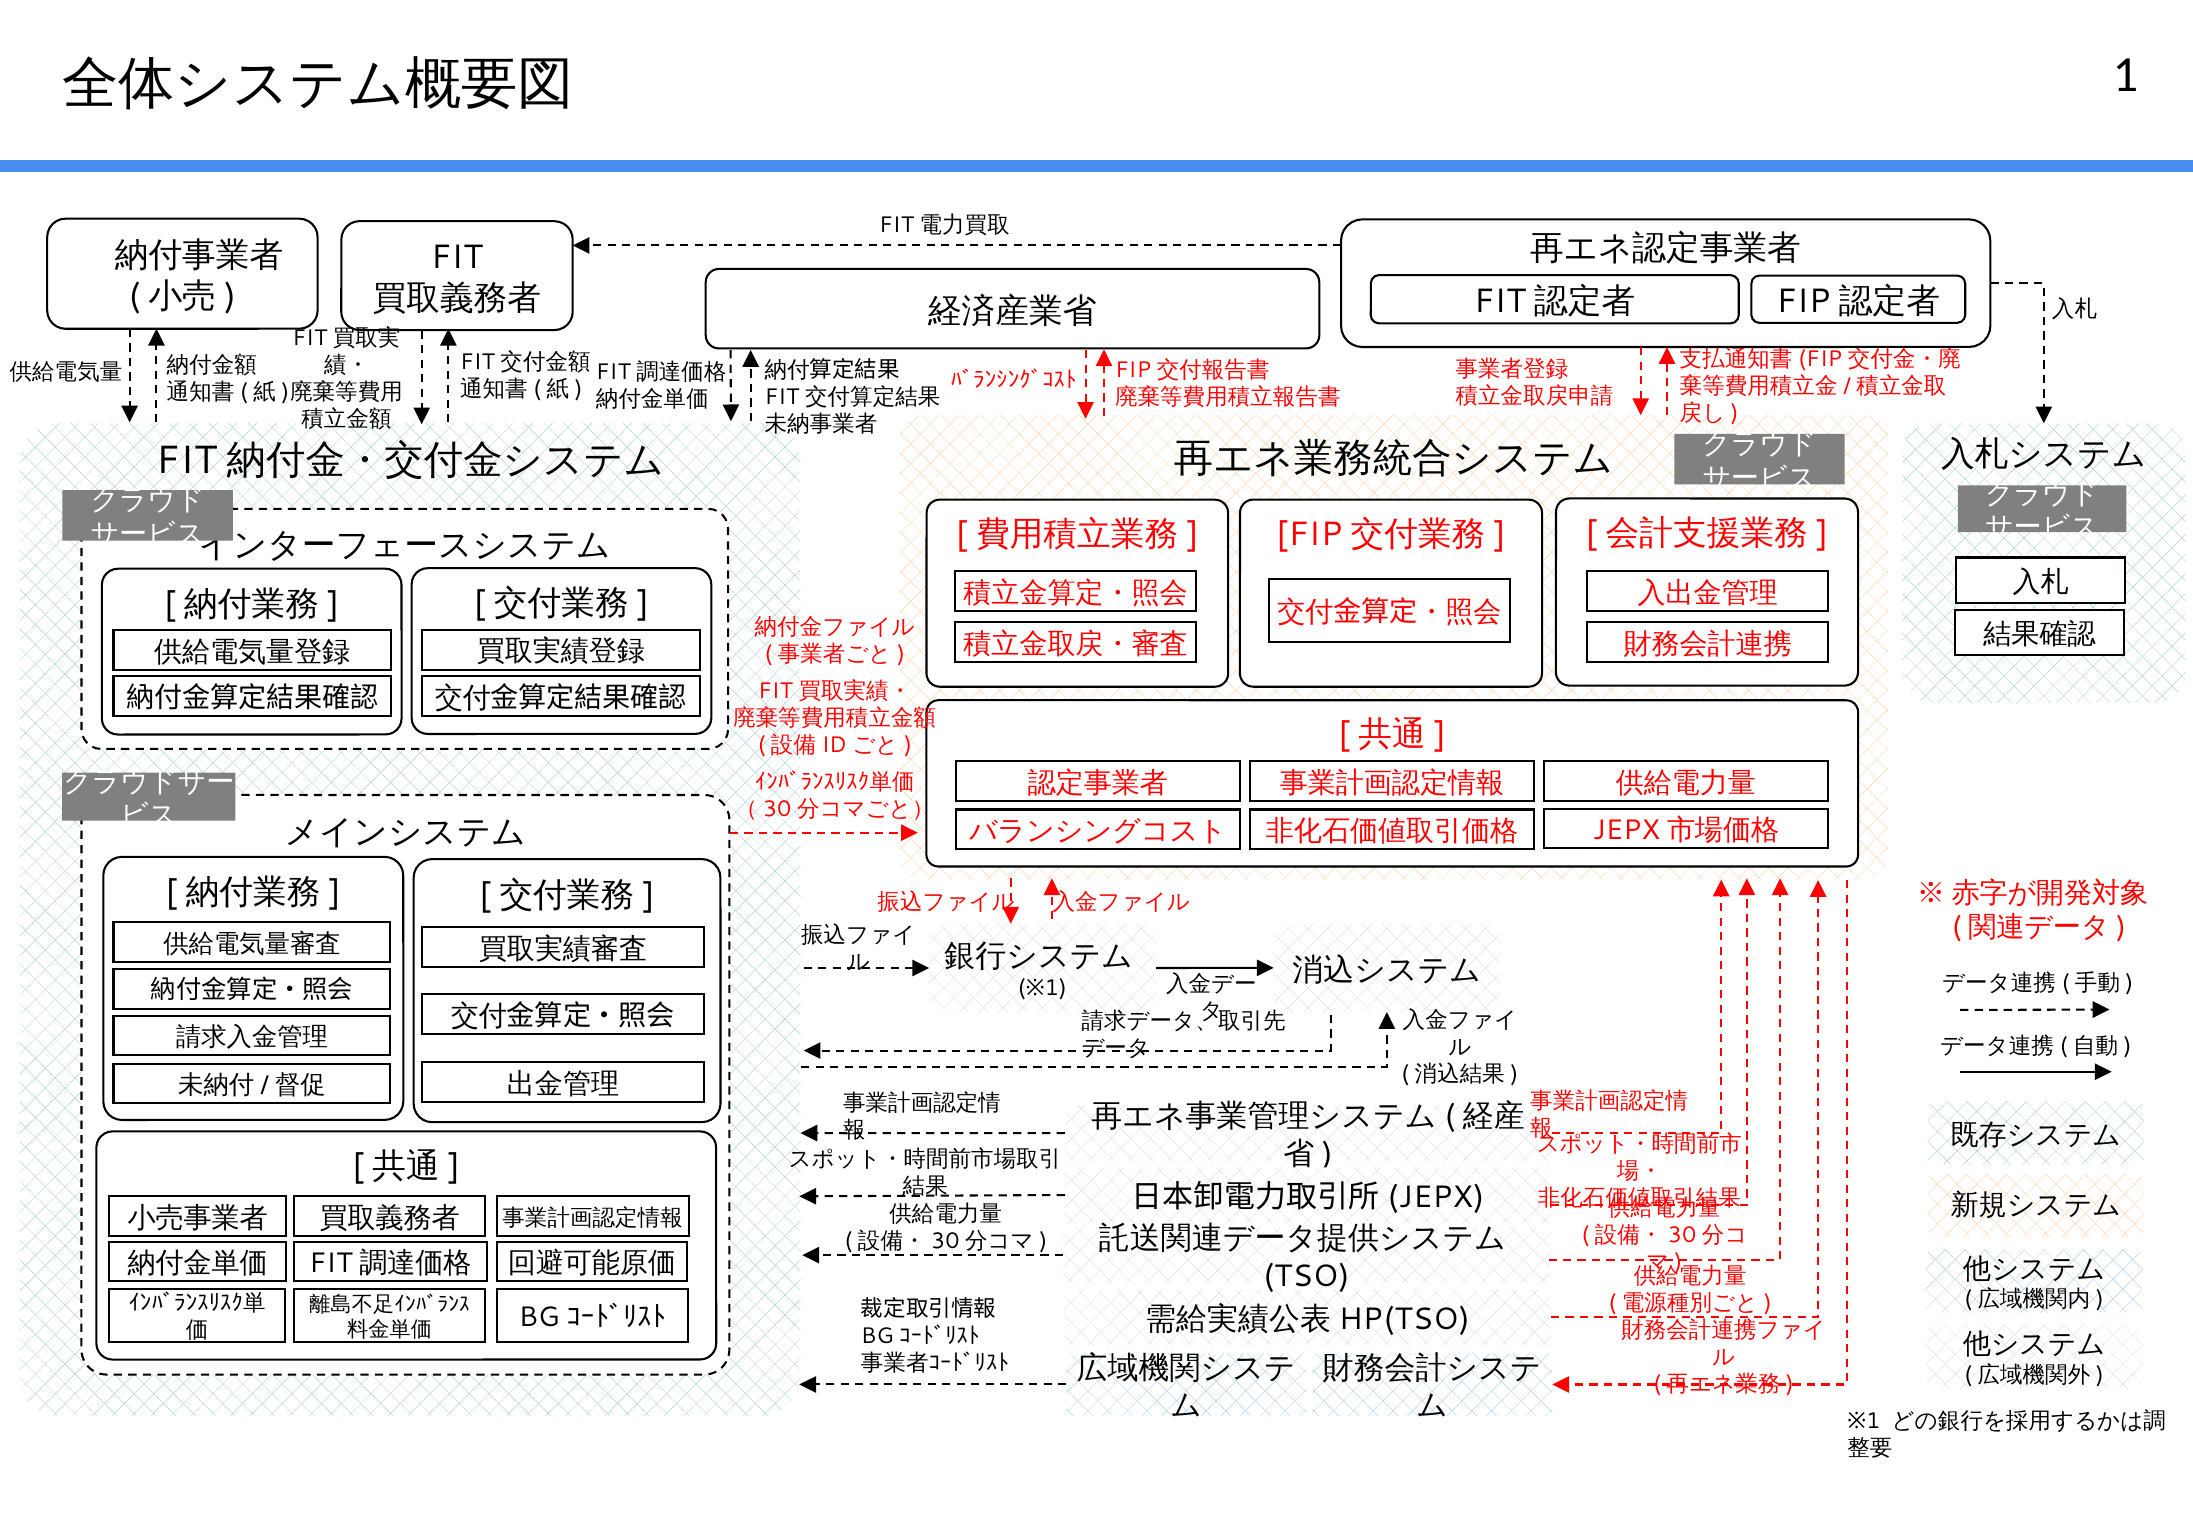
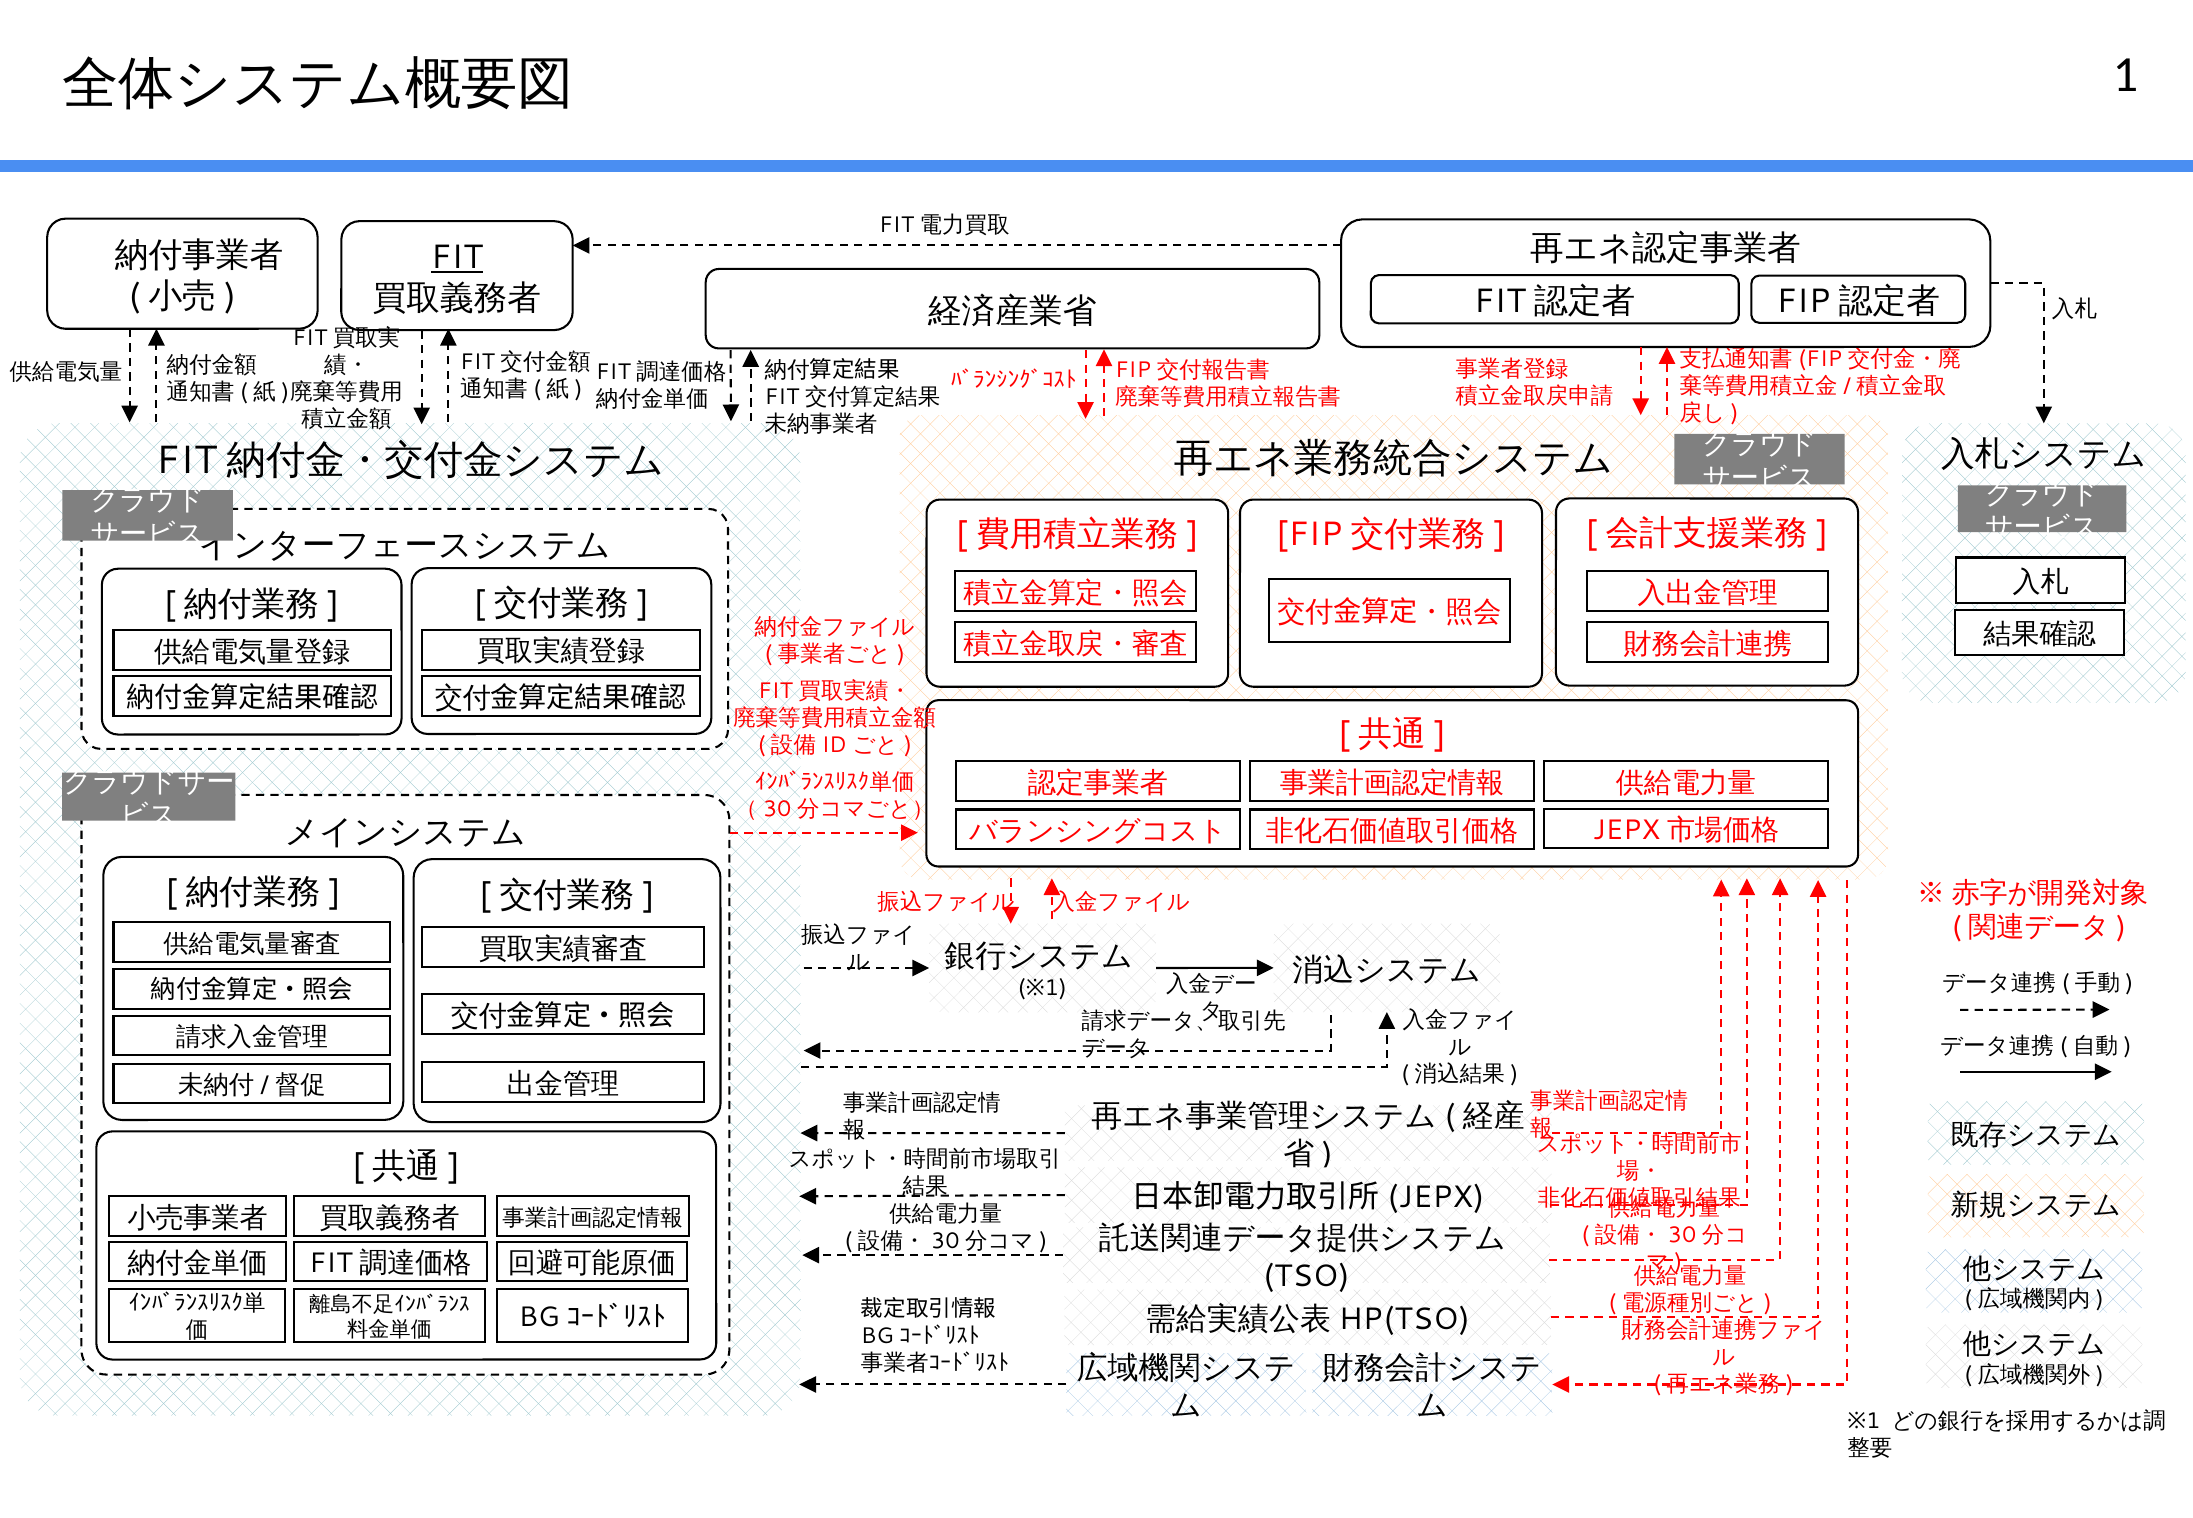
FIT underline: none -> present
